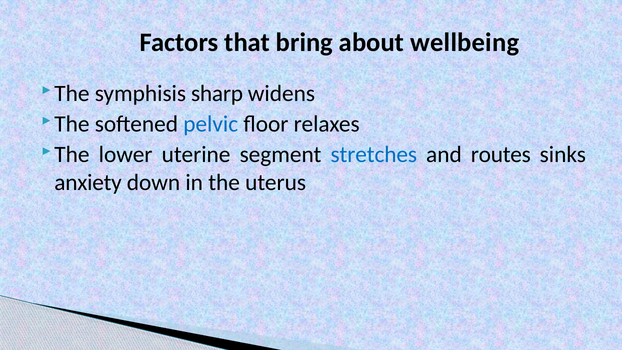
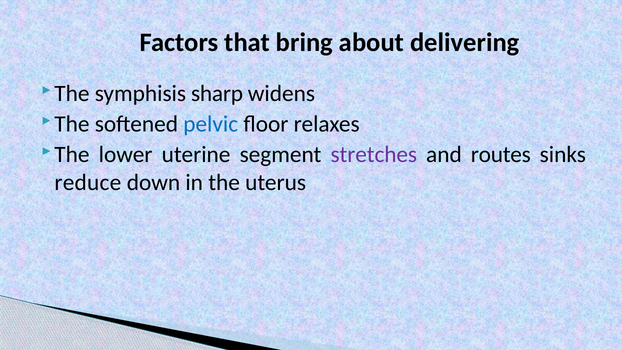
wellbeing: wellbeing -> delivering
stretches colour: blue -> purple
anxiety: anxiety -> reduce
